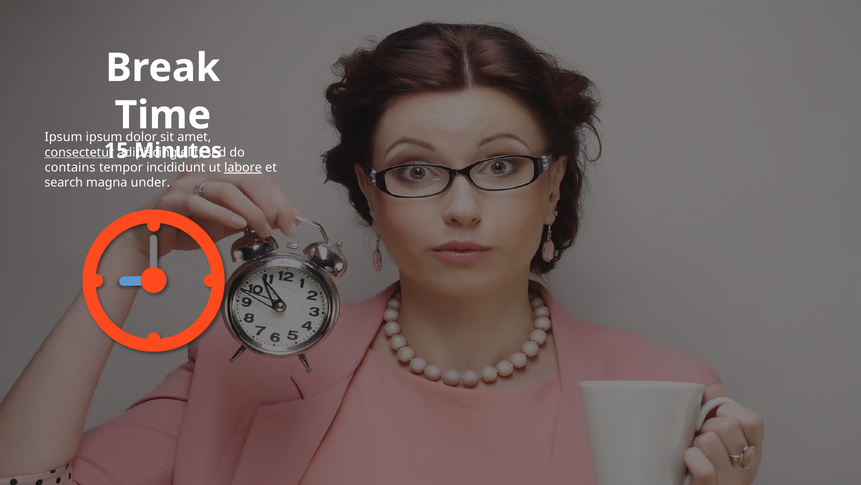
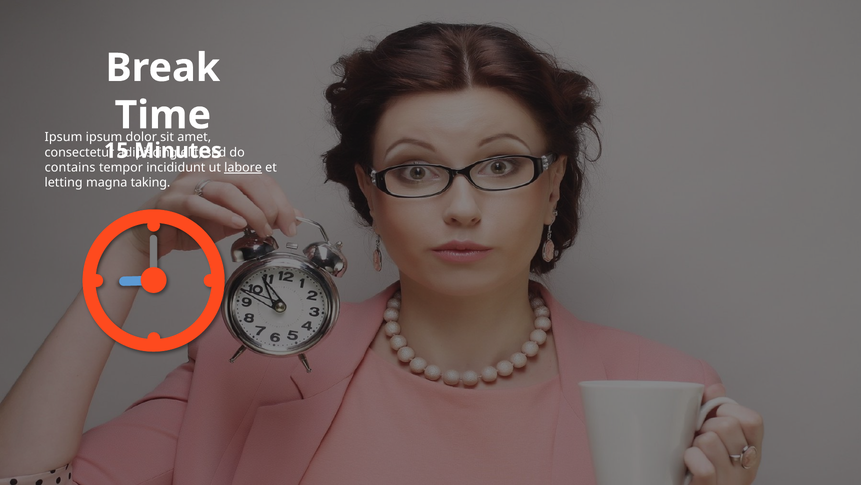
consectetur underline: present -> none
search: search -> letting
under: under -> taking
